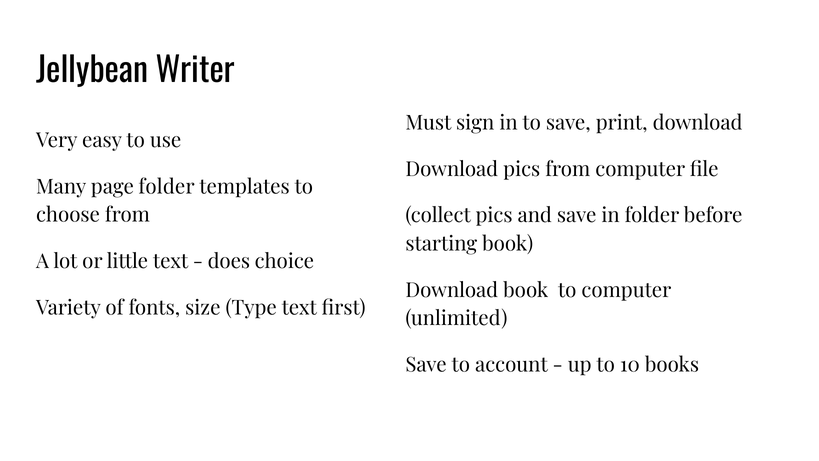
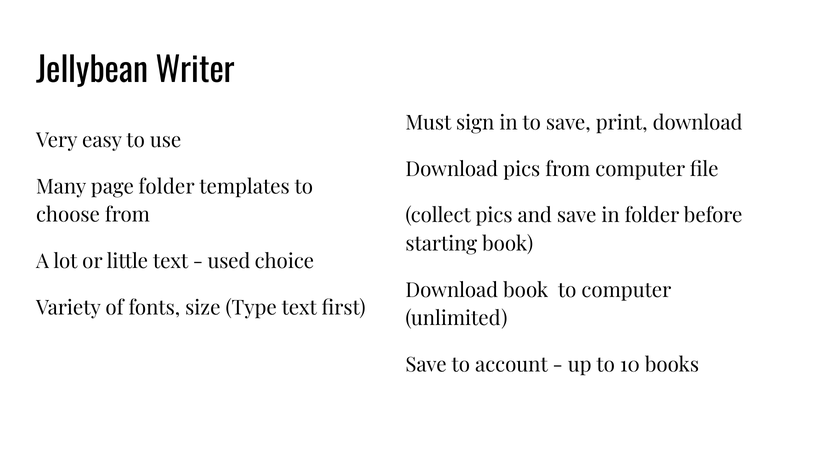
does: does -> used
